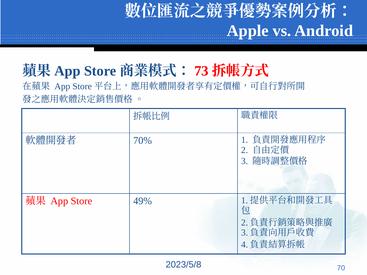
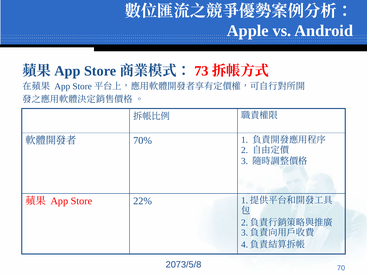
49%: 49% -> 22%
2023/5/8: 2023/5/8 -> 2073/5/8
